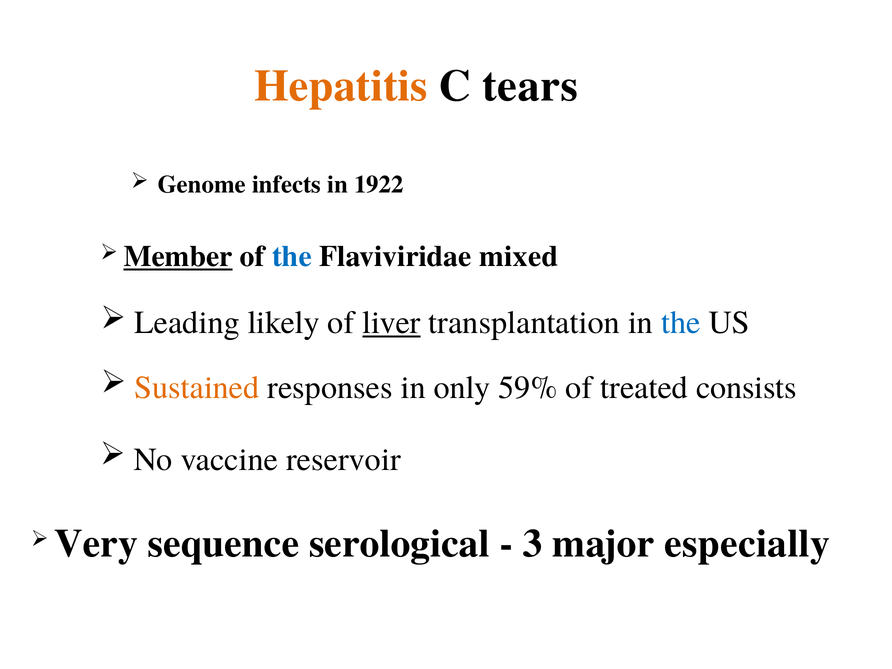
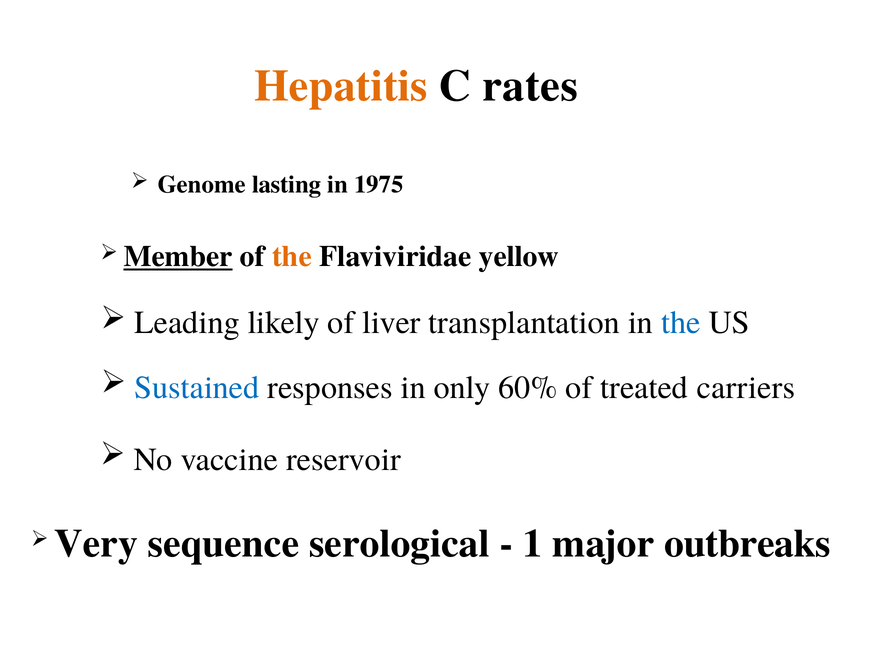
tears: tears -> rates
infects: infects -> lasting
1922: 1922 -> 1975
the at (292, 257) colour: blue -> orange
mixed: mixed -> yellow
liver underline: present -> none
Sustained colour: orange -> blue
59%: 59% -> 60%
consists: consists -> carriers
3: 3 -> 1
especially: especially -> outbreaks
